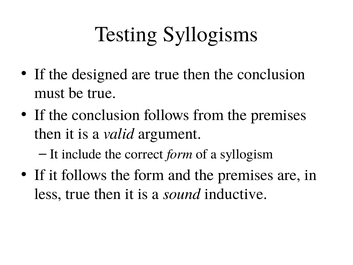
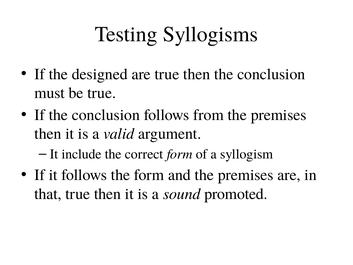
less: less -> that
inductive: inductive -> promoted
